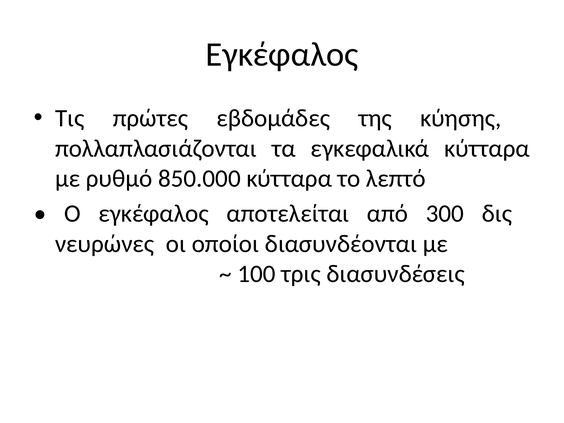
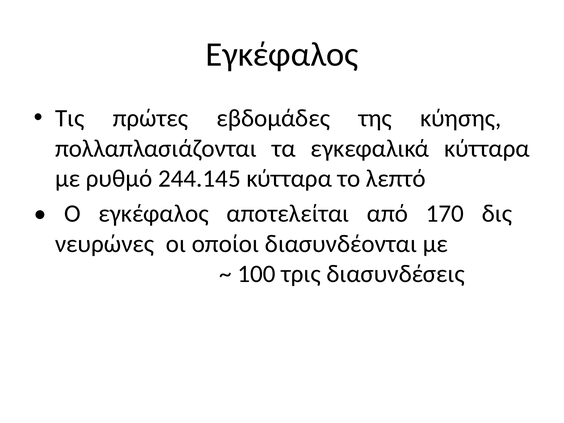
850.000: 850.000 -> 244.145
300: 300 -> 170
